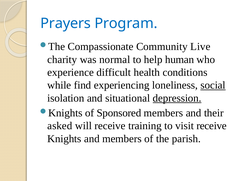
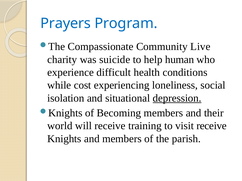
normal: normal -> suicide
find: find -> cost
social underline: present -> none
Sponsored: Sponsored -> Becoming
asked: asked -> world
